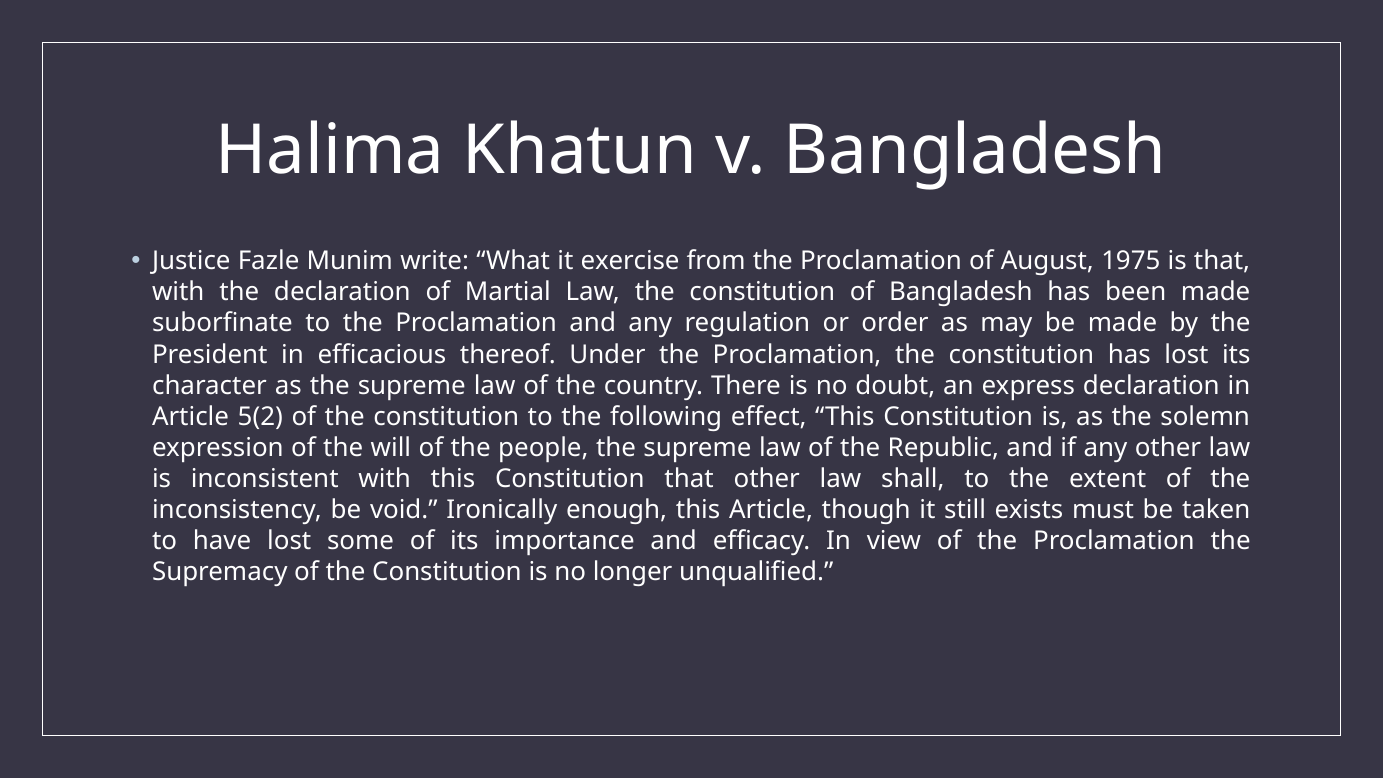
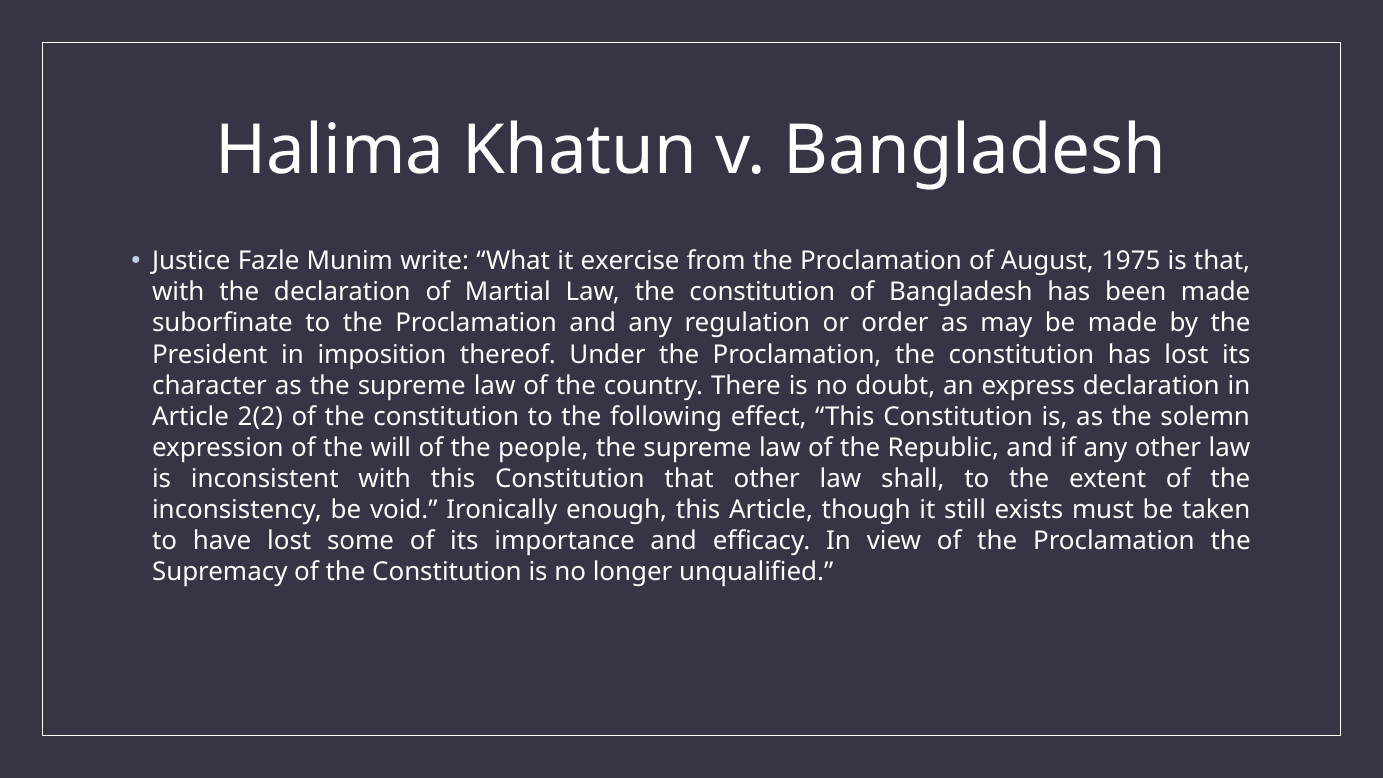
efficacious: efficacious -> imposition
5(2: 5(2 -> 2(2
